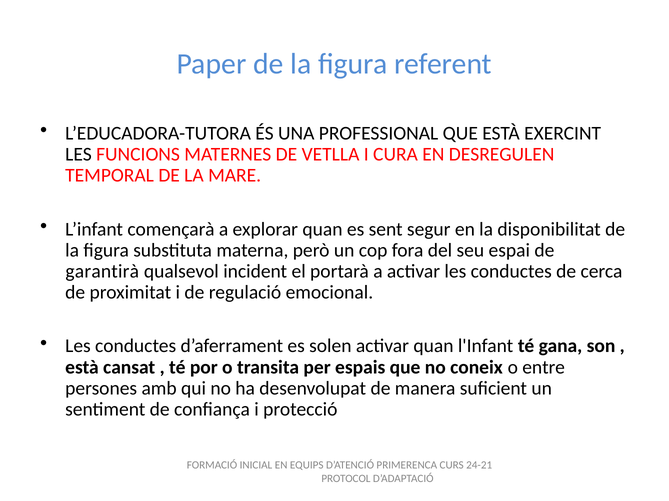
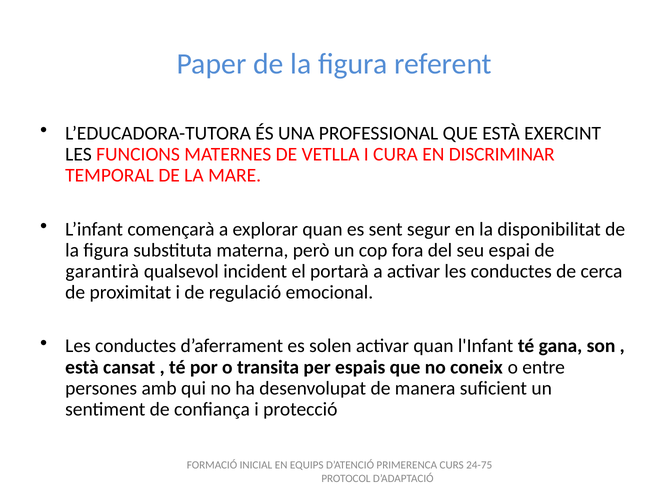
DESREGULEN: DESREGULEN -> DISCRIMINAR
24-21: 24-21 -> 24-75
